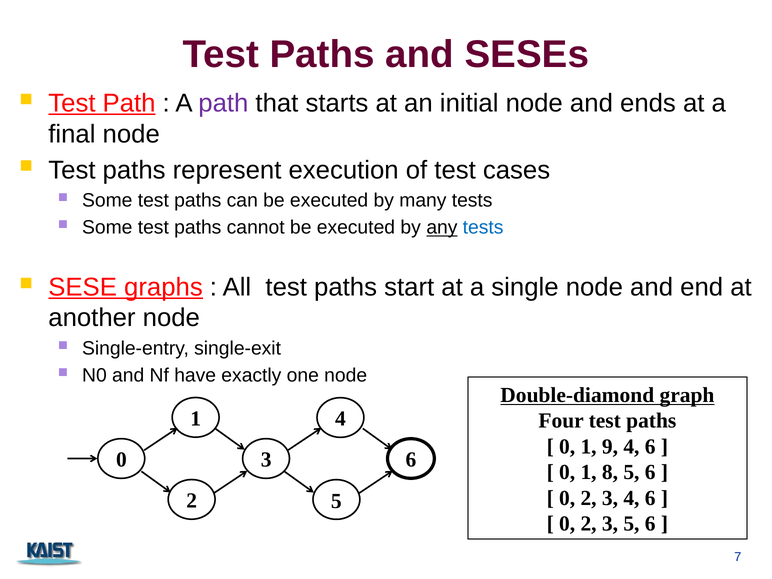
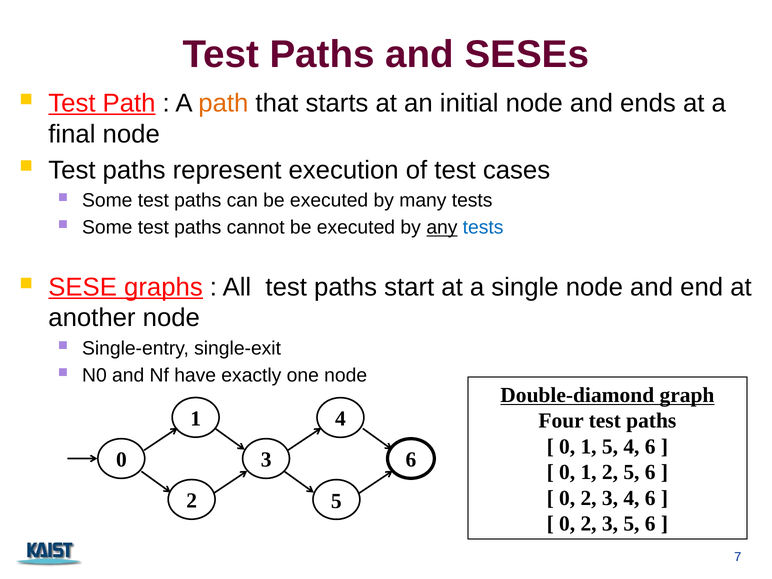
path at (223, 103) colour: purple -> orange
1 9: 9 -> 5
1 8: 8 -> 2
